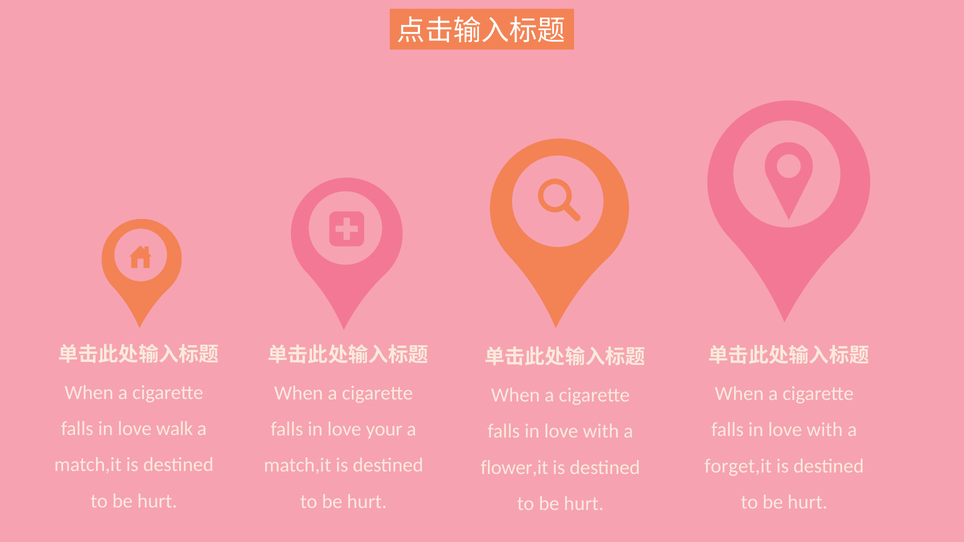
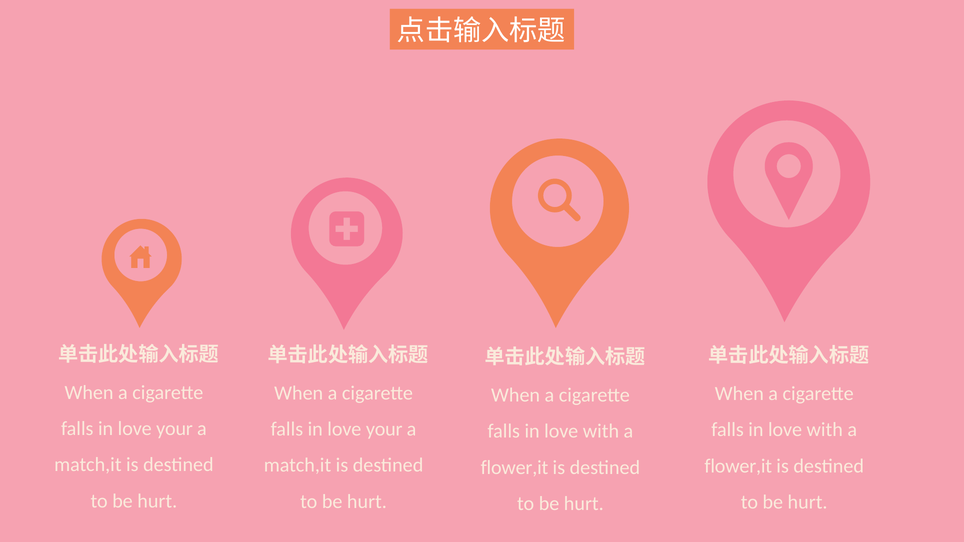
walk at (175, 429): walk -> your
forget,it at (738, 466): forget,it -> flower,it
